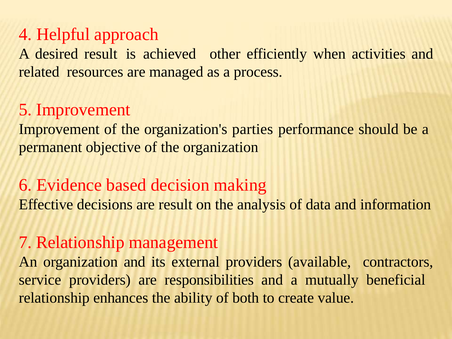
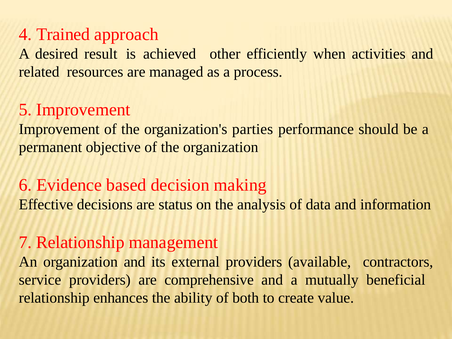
Helpful: Helpful -> Trained
are result: result -> status
responsibilities: responsibilities -> comprehensive
